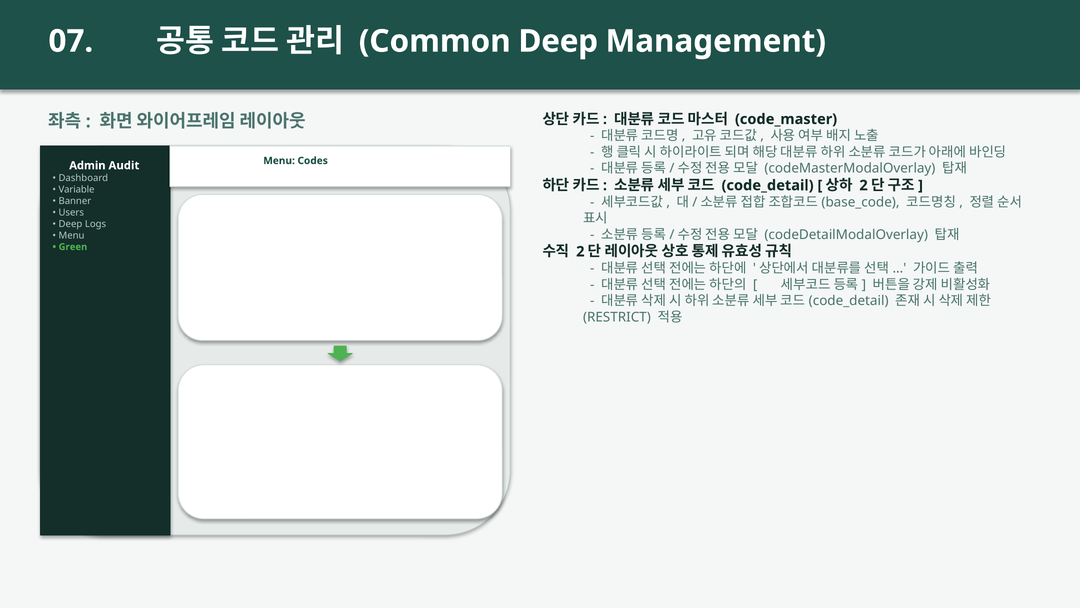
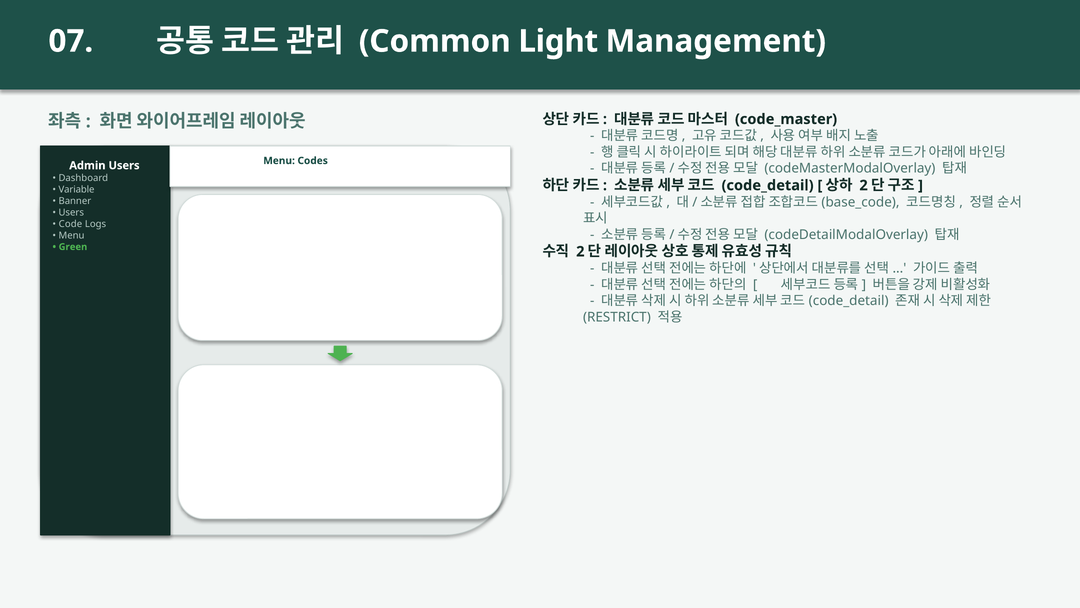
Common Deep: Deep -> Light
Admin Audit: Audit -> Users
Deep at (70, 224): Deep -> Code
